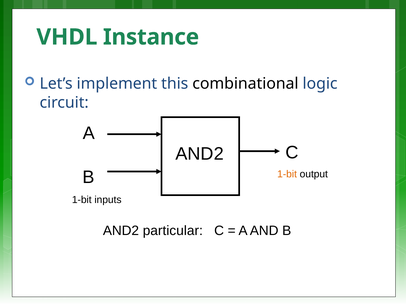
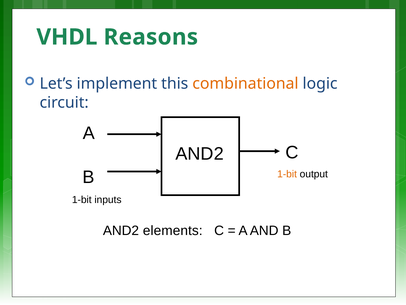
Instance: Instance -> Reasons
combinational colour: black -> orange
particular: particular -> elements
